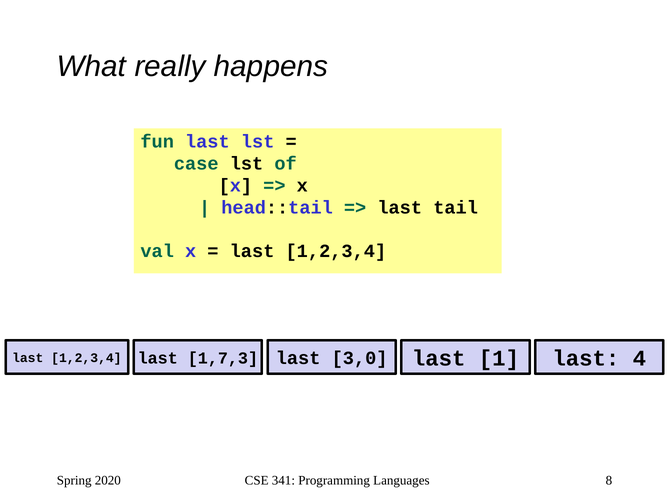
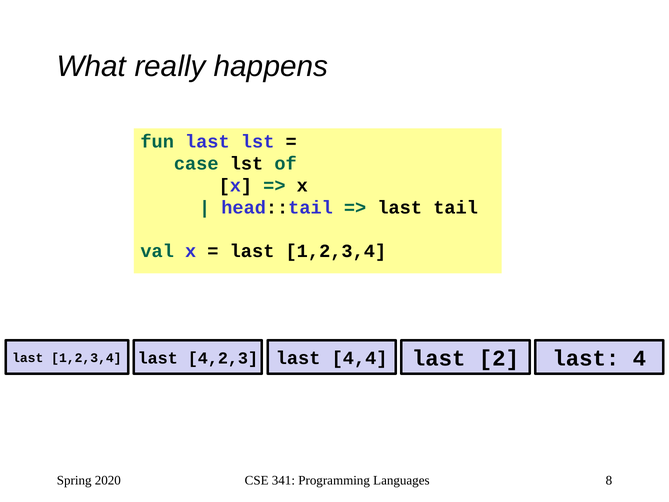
1,7,3: 1,7,3 -> 4,2,3
3,0: 3,0 -> 4,4
1: 1 -> 2
